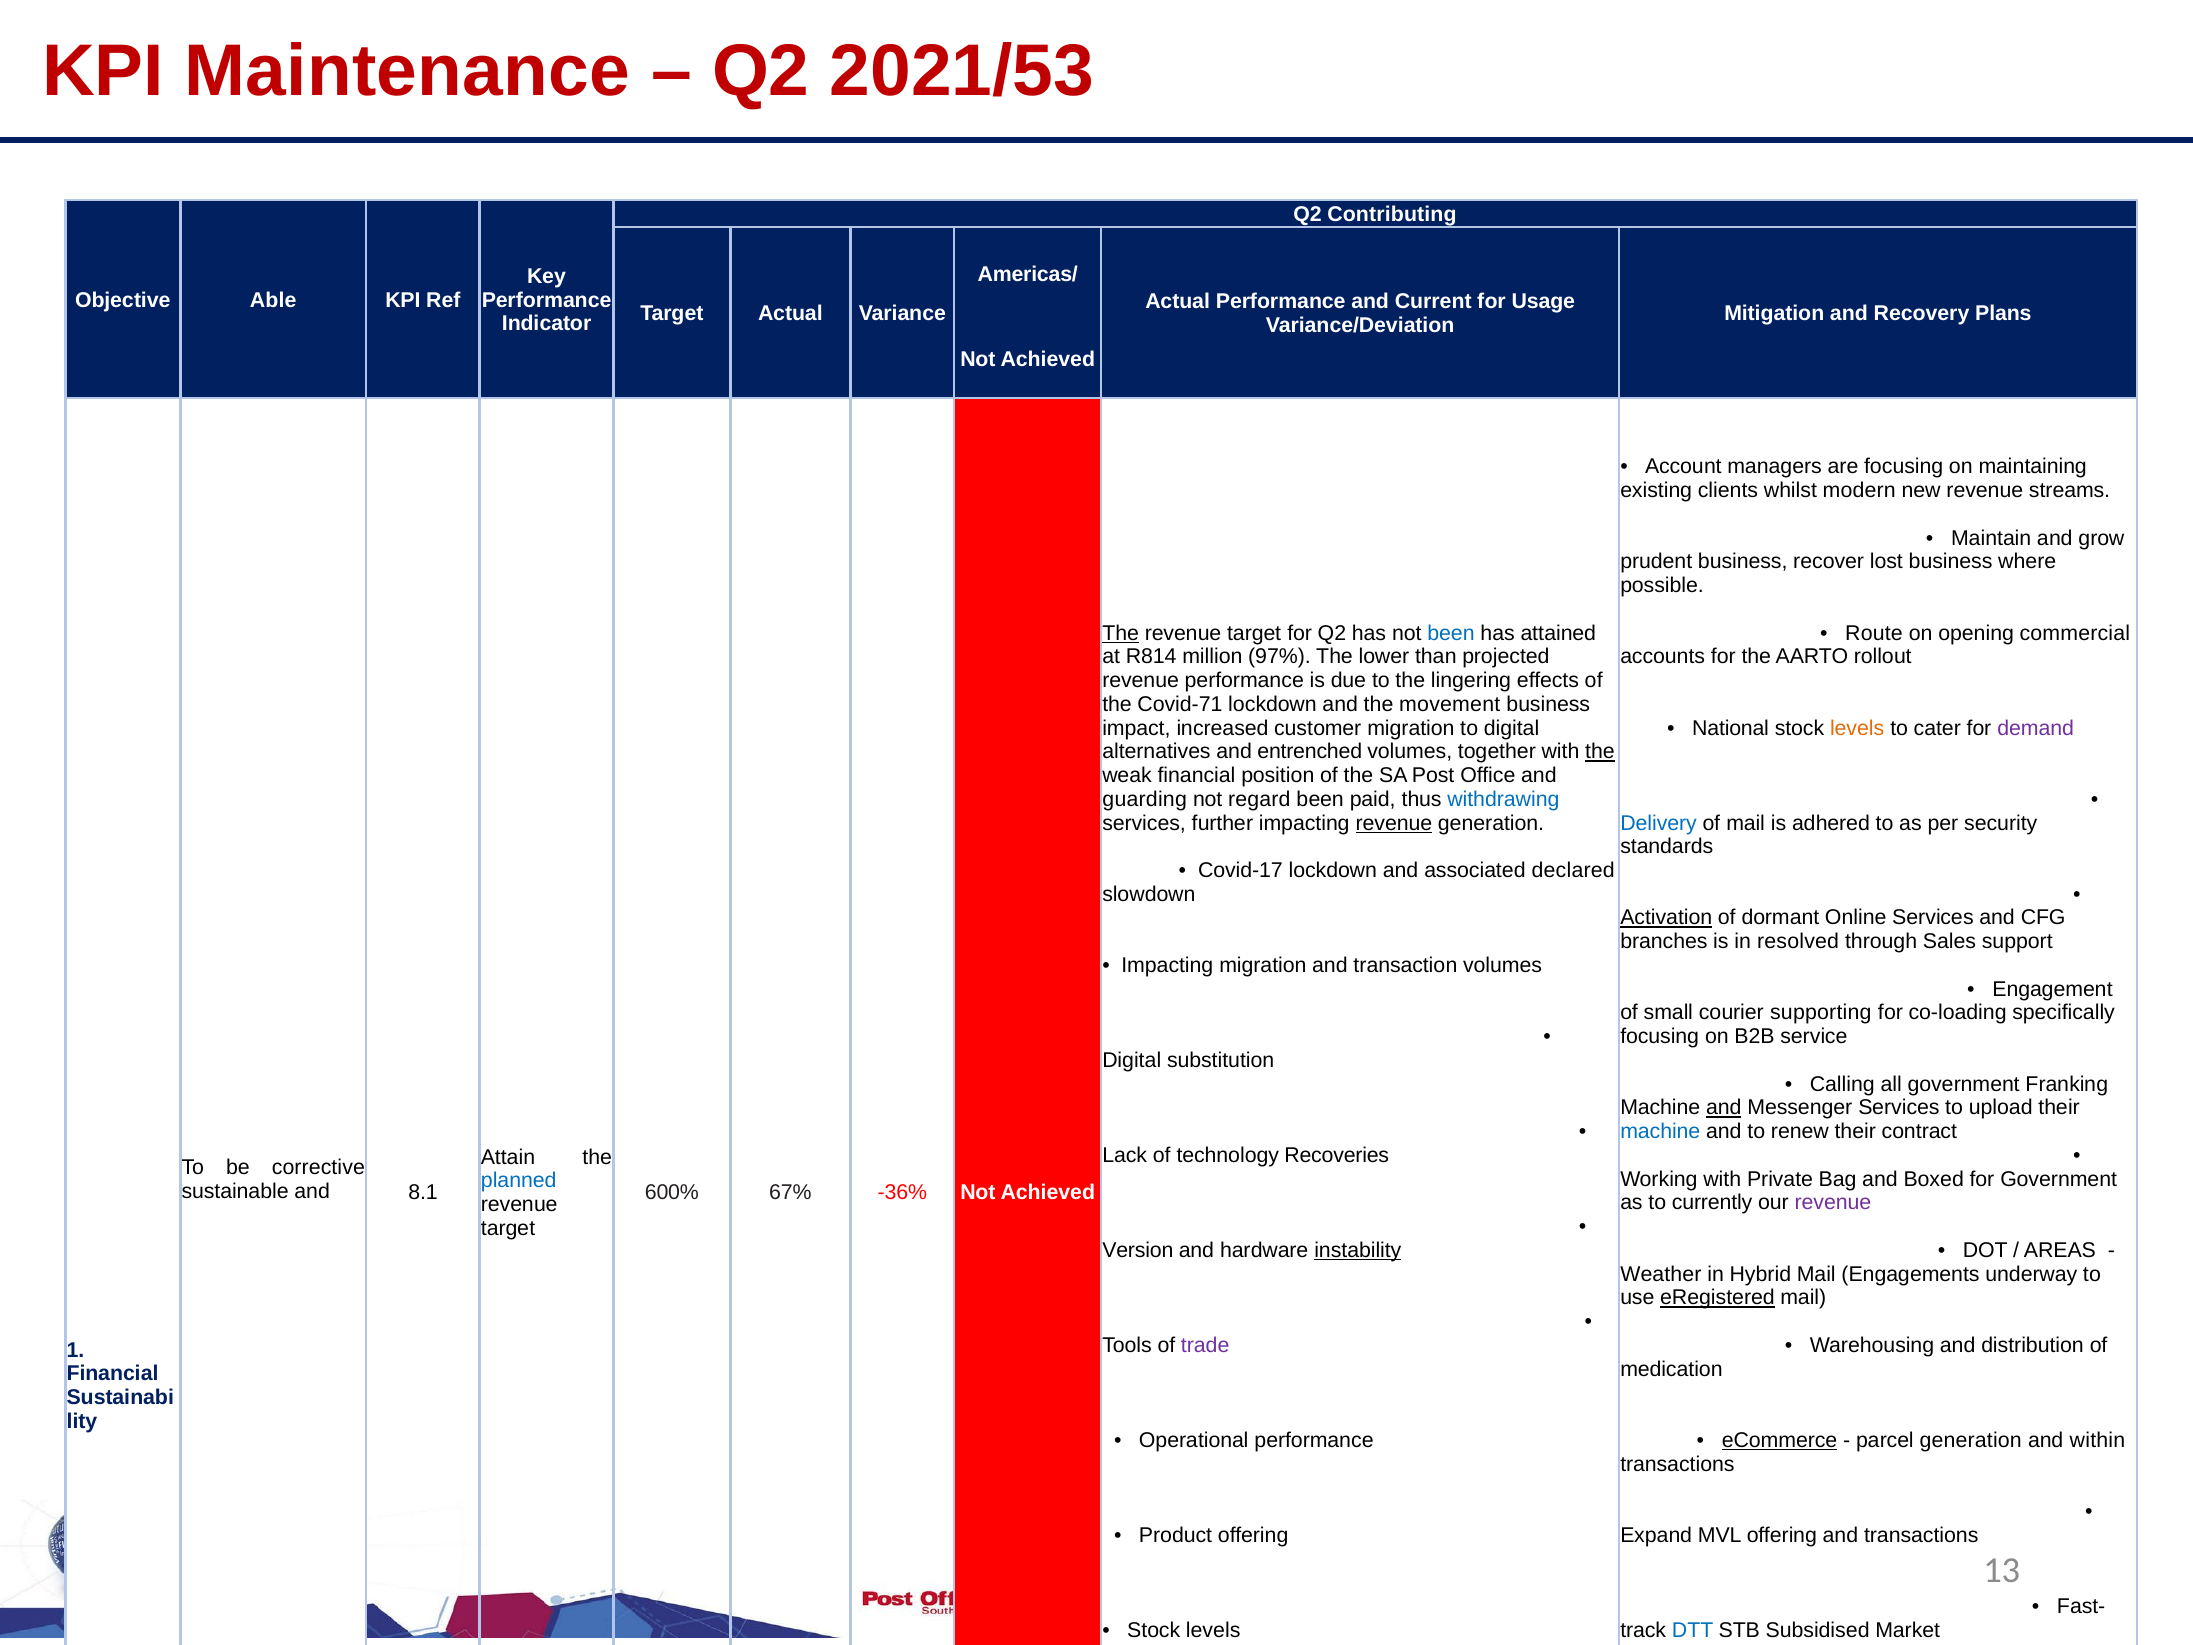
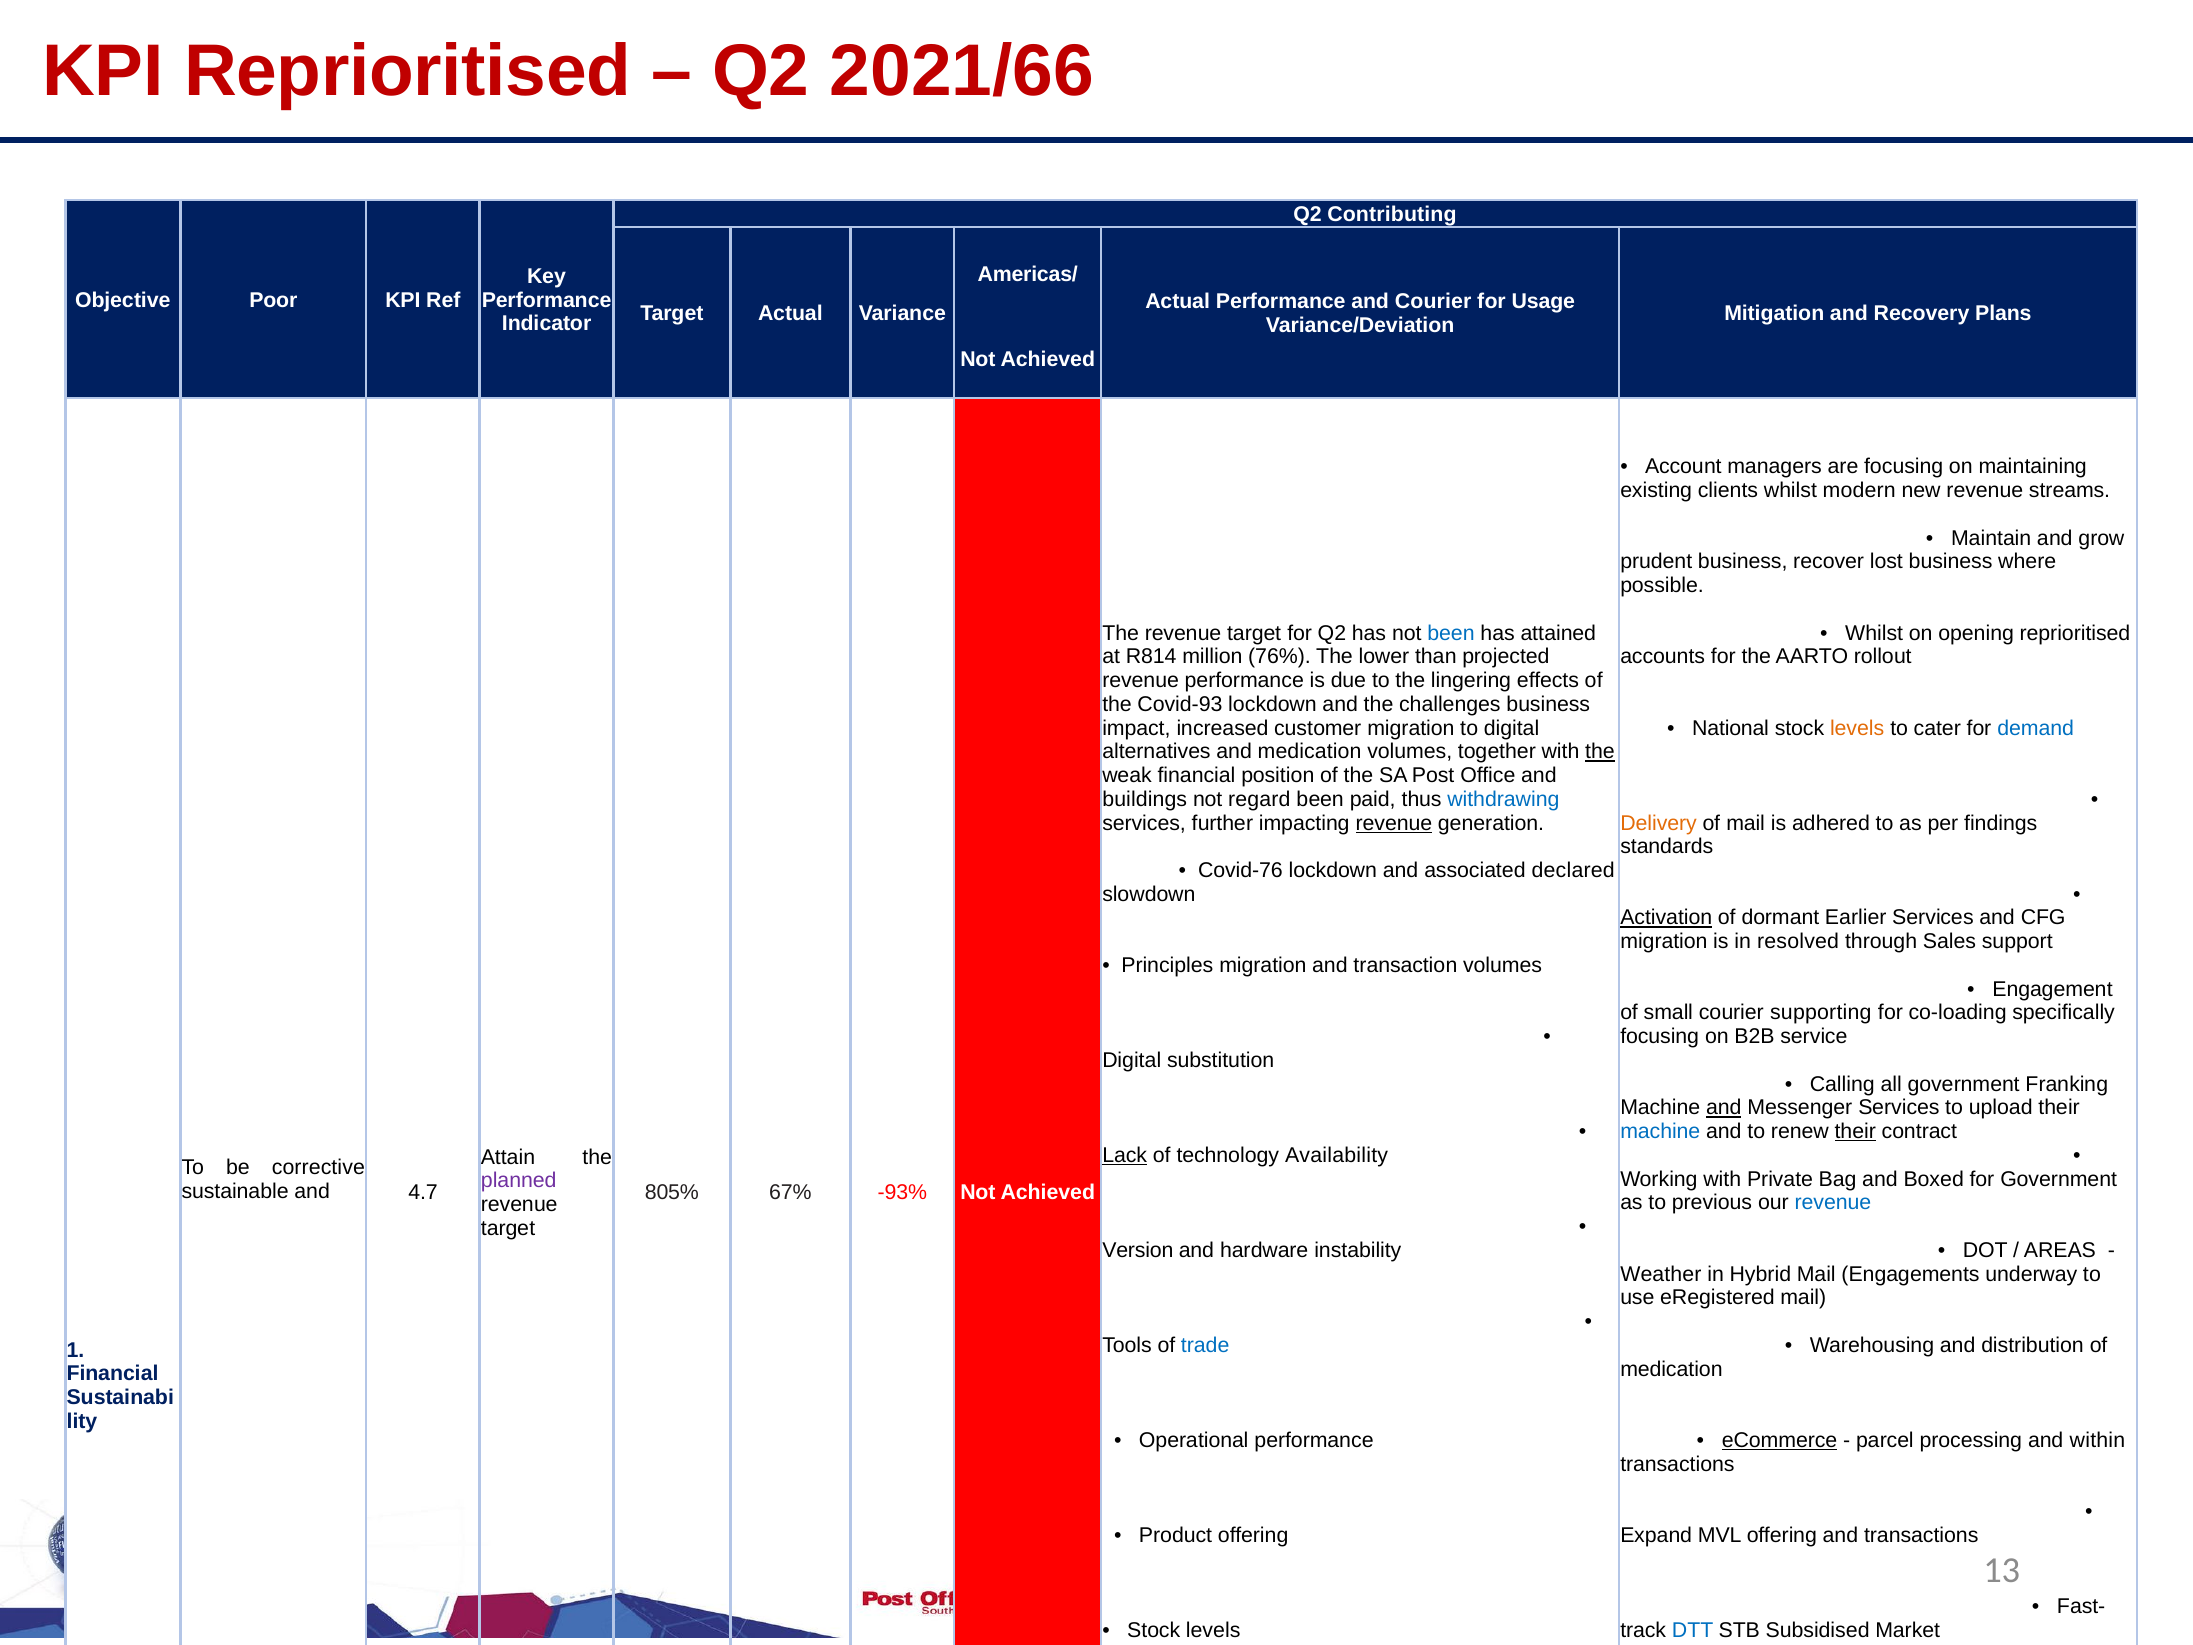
KPI Maintenance: Maintenance -> Reprioritised
2021/53: 2021/53 -> 2021/66
Able: Able -> Poor
and Current: Current -> Courier
The at (1121, 633) underline: present -> none
Route at (1874, 633): Route -> Whilst
opening commercial: commercial -> reprioritised
97%: 97% -> 76%
Covid-71: Covid-71 -> Covid-93
movement: movement -> challenges
demand colour: purple -> blue
and entrenched: entrenched -> medication
guarding at (1145, 799): guarding -> buildings
Delivery colour: blue -> orange
per security: security -> findings
Covid-17: Covid-17 -> Covid-76
Online: Online -> Earlier
branches at (1664, 942): branches -> migration
Impacting at (1167, 965): Impacting -> Principles
their at (1855, 1132) underline: none -> present
Lack underline: none -> present
Recoveries: Recoveries -> Availability
planned at (519, 1181) colour: blue -> purple
8.1: 8.1 -> 4.7
600%: 600% -> 805%
-36%: -36% -> -93%
currently: currently -> previous
revenue at (1833, 1203) colour: purple -> blue
instability underline: present -> none
eRegistered underline: present -> none
trade colour: purple -> blue
parcel generation: generation -> processing
